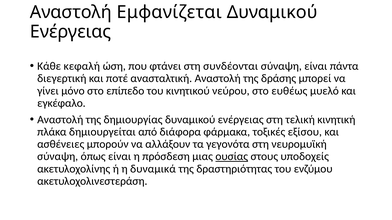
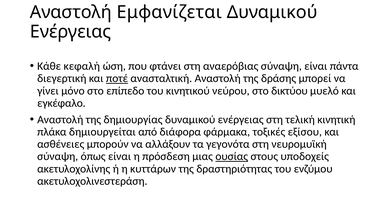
συνδέονται: συνδέονται -> αναερόβιας
ποτέ underline: none -> present
ευθέως: ευθέως -> δικτύου
δυναμικά: δυναμικά -> κυττάρων
